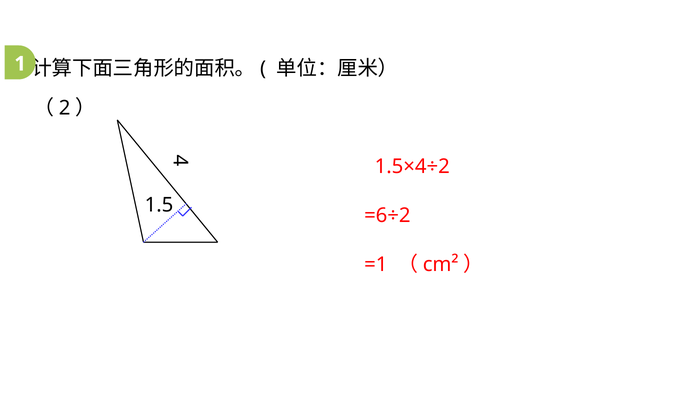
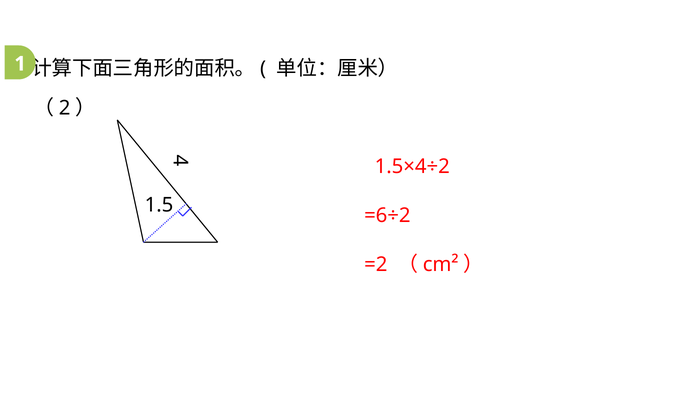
=1: =1 -> =2
